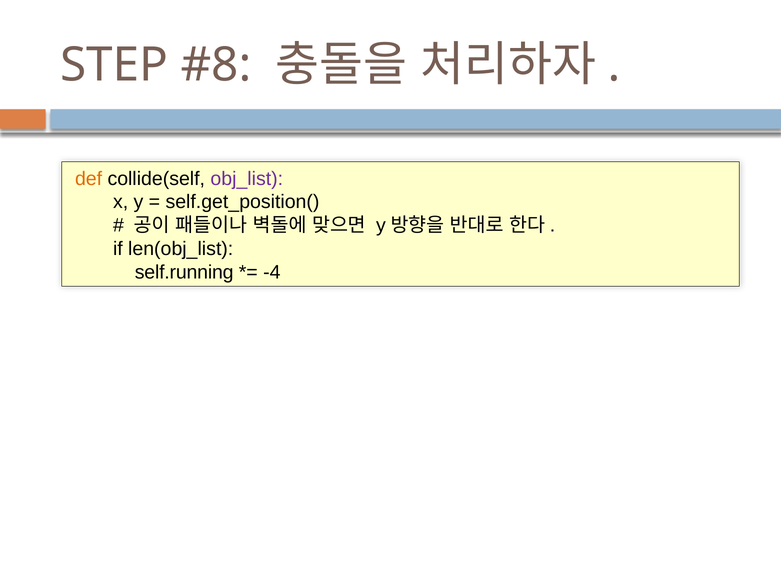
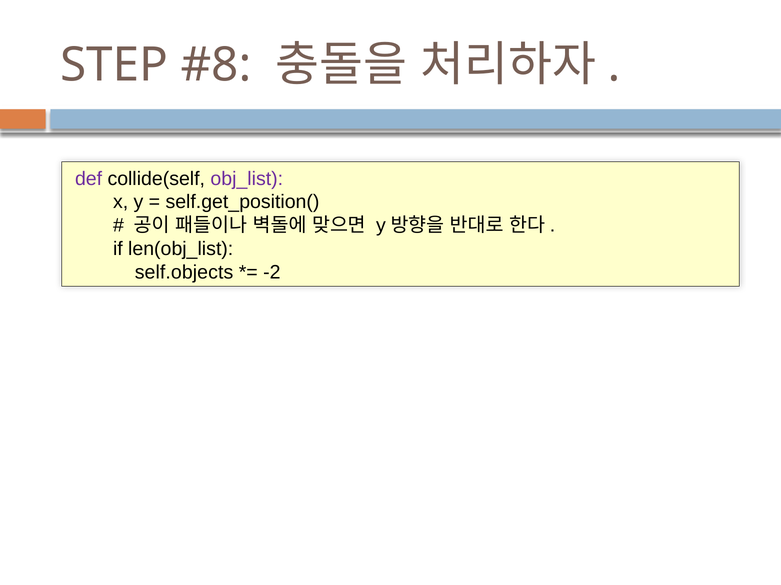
def colour: orange -> purple
self.running: self.running -> self.objects
-4: -4 -> -2
